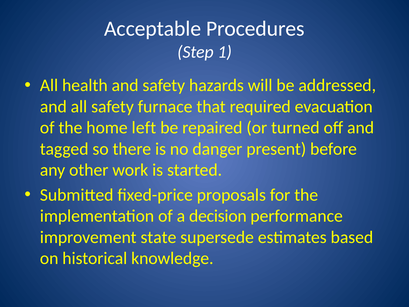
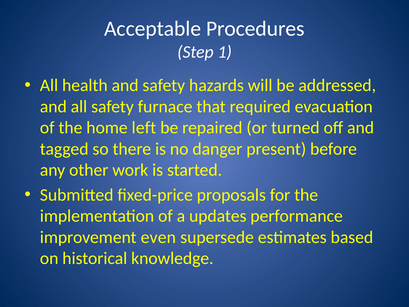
decision: decision -> updates
state: state -> even
